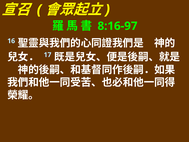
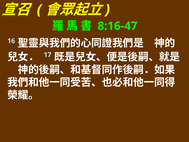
8:16-97: 8:16-97 -> 8:16-47
